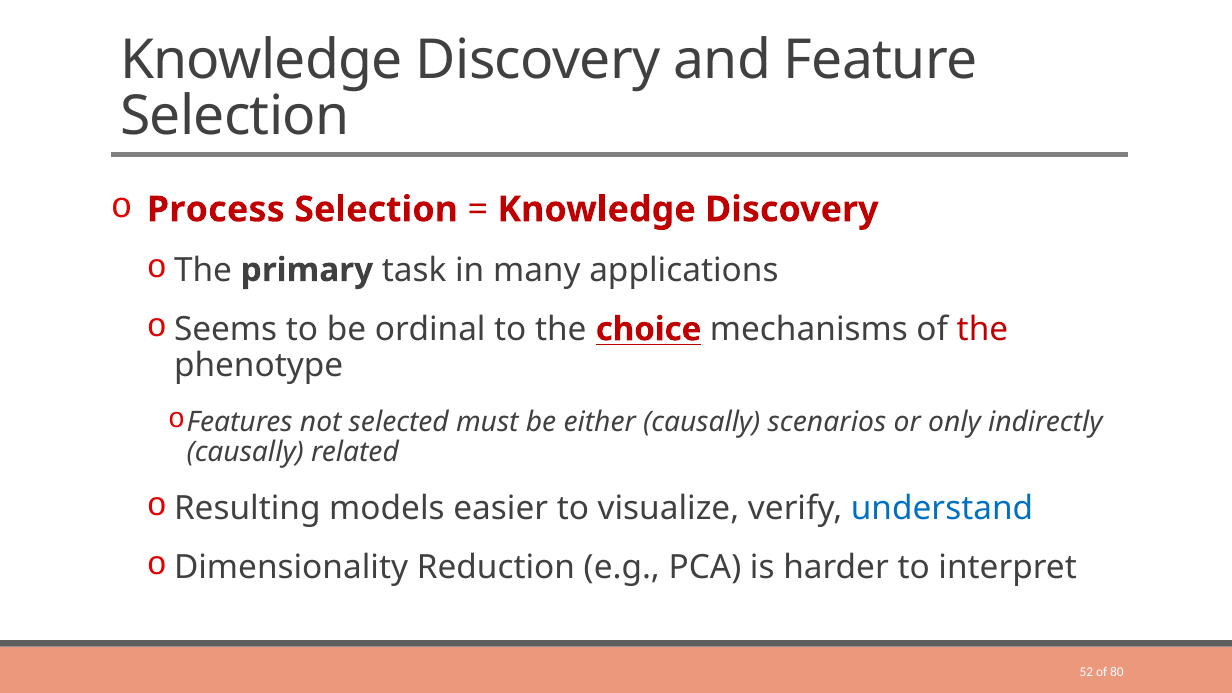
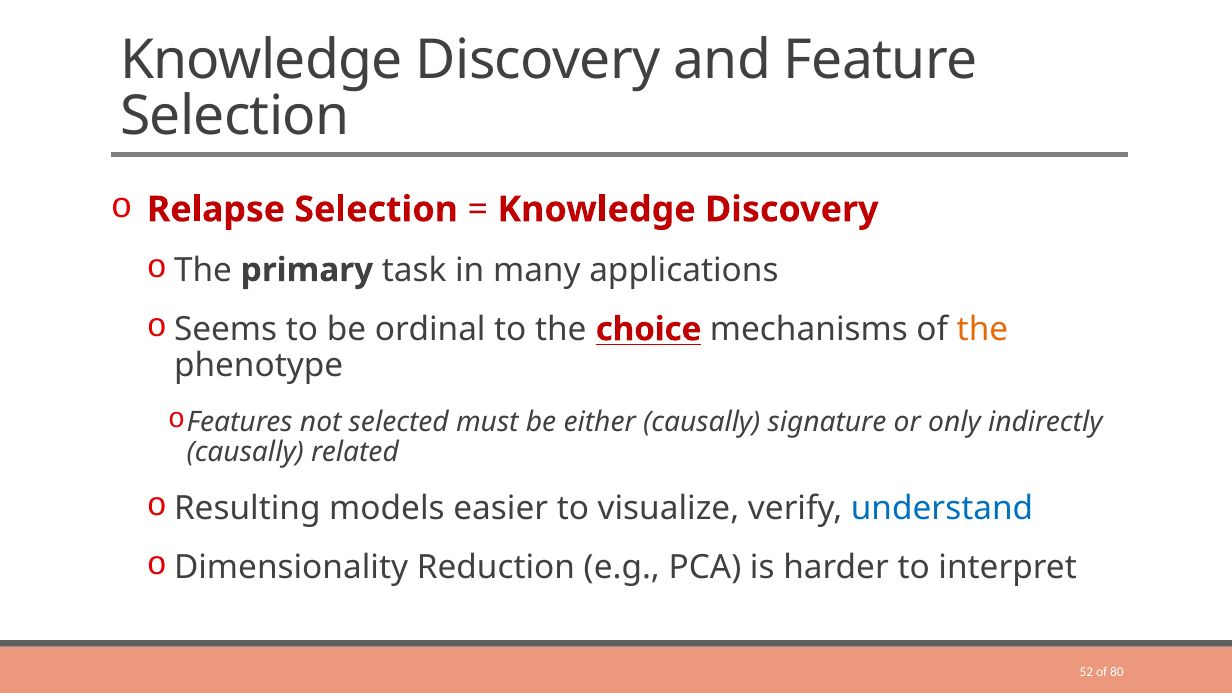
Process: Process -> Relapse
the at (983, 329) colour: red -> orange
scenarios: scenarios -> signature
